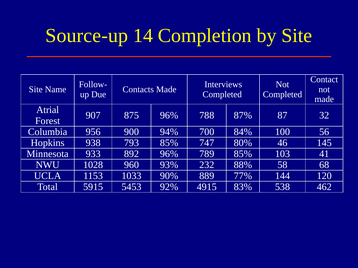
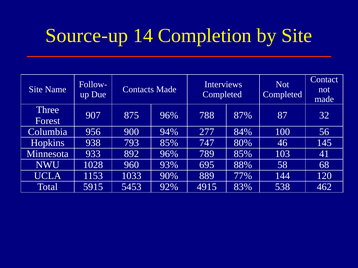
Atrial: Atrial -> Three
700: 700 -> 277
232: 232 -> 695
